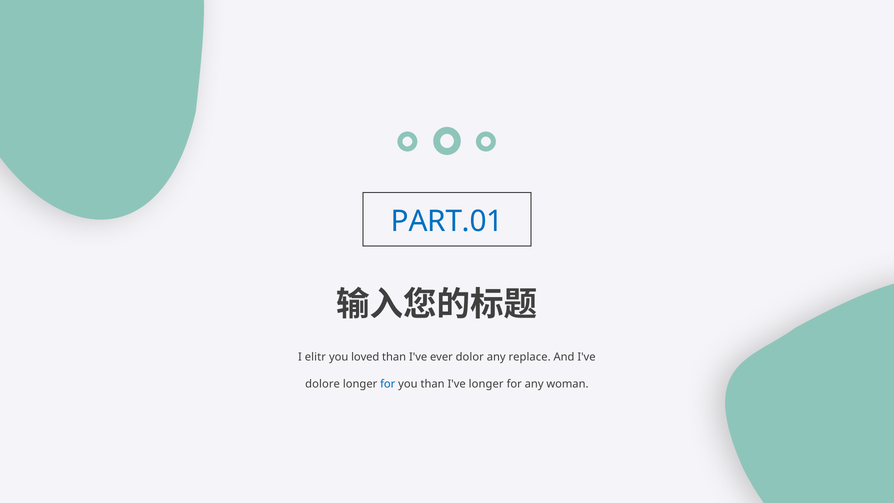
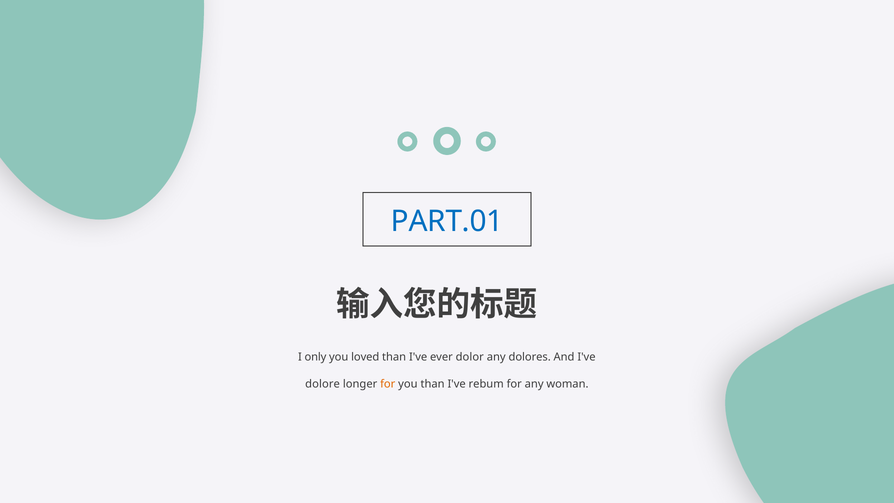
elitr: elitr -> only
replace: replace -> dolores
for at (388, 384) colour: blue -> orange
I've longer: longer -> rebum
